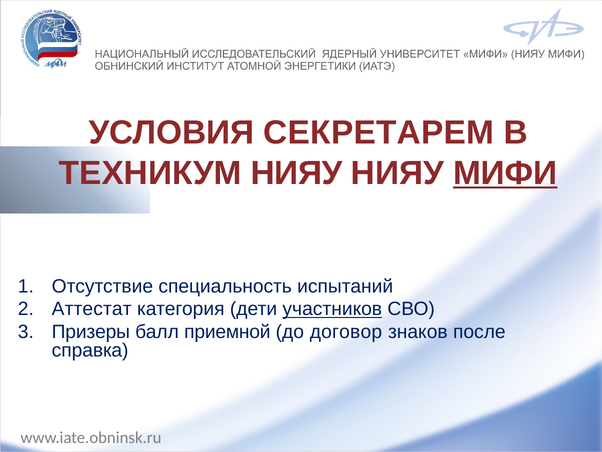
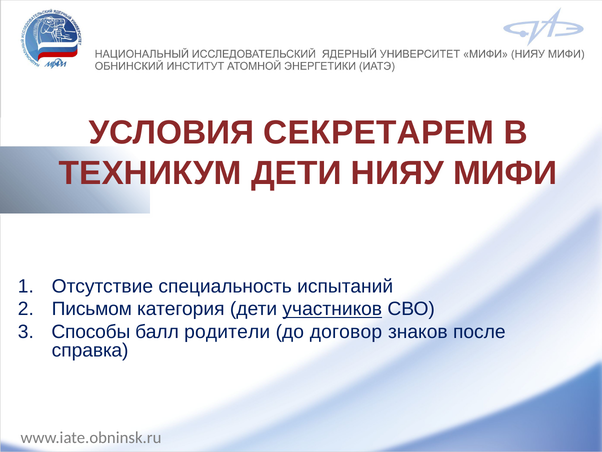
ТЕХНИКУМ НИЯУ: НИЯУ -> ДЕТИ
МИФИ underline: present -> none
Аттестат: Аттестат -> Письмом
Призеры: Призеры -> Способы
приемной: приемной -> родители
